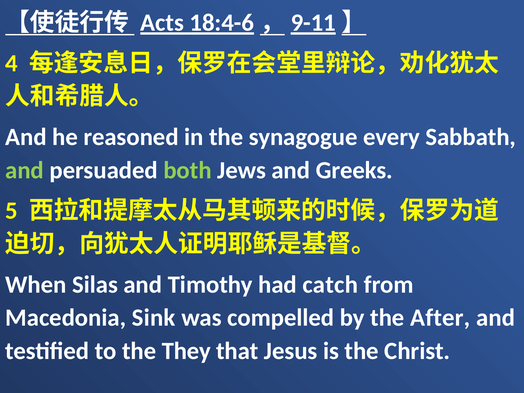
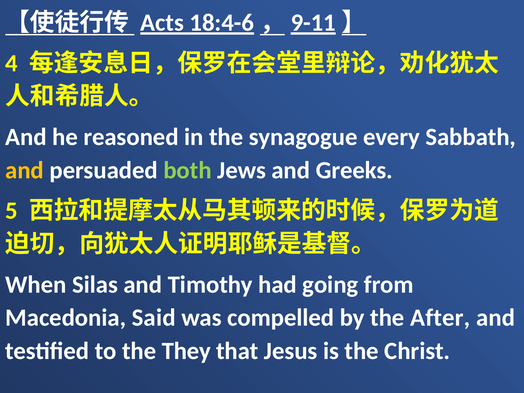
and at (25, 170) colour: light green -> yellow
catch: catch -> going
Sink: Sink -> Said
